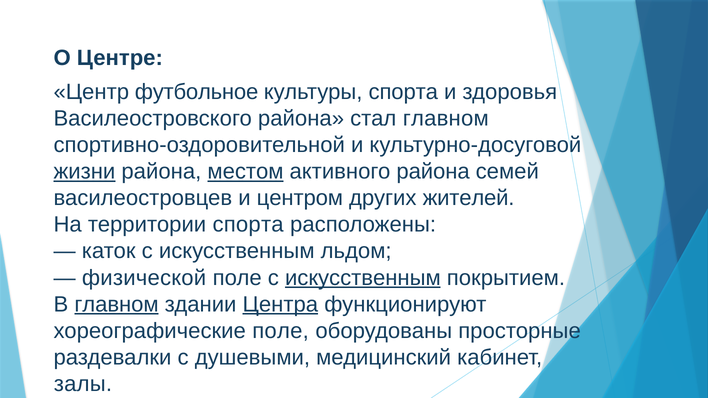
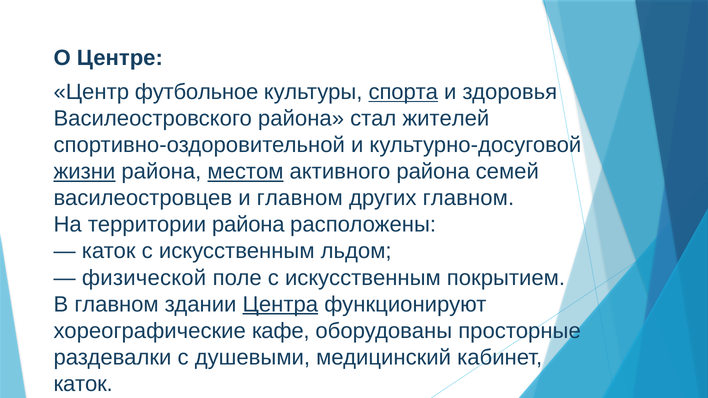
спорта at (403, 92) underline: none -> present
стал главном: главном -> жителей
и центром: центром -> главном
других жителей: жителей -> главном
территории спорта: спорта -> района
искусственным at (363, 278) underline: present -> none
главном at (117, 304) underline: present -> none
хореографические поле: поле -> кафе
залы at (83, 384): залы -> каток
